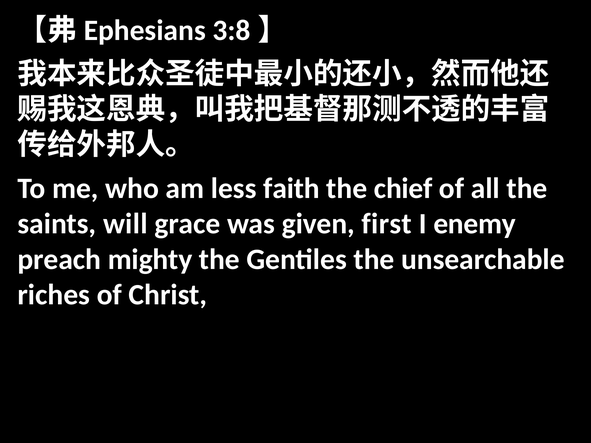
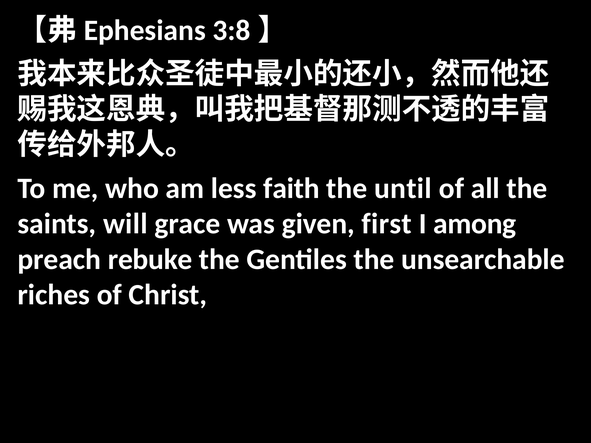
chief: chief -> until
enemy: enemy -> among
mighty: mighty -> rebuke
